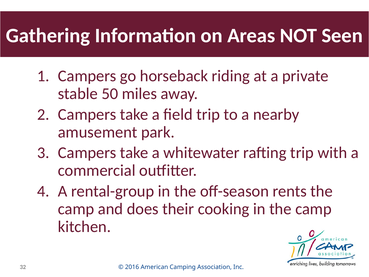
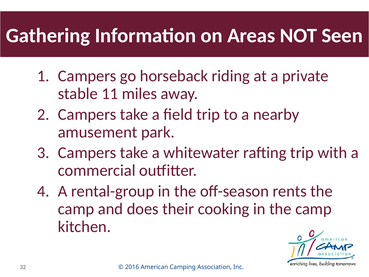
50: 50 -> 11
